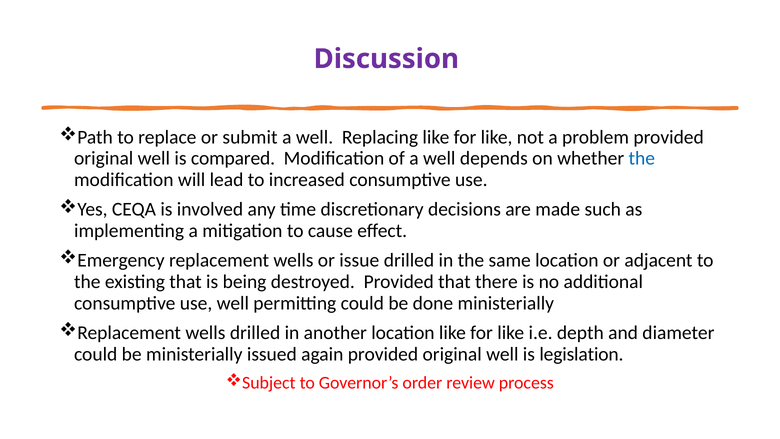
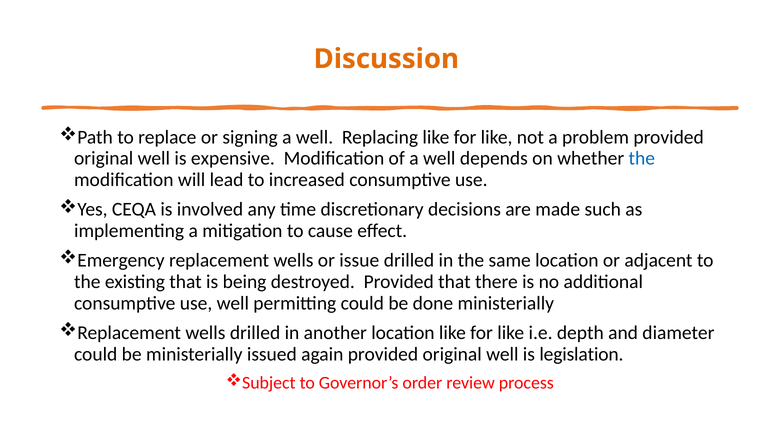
Discussion colour: purple -> orange
submit: submit -> signing
compared: compared -> expensive
